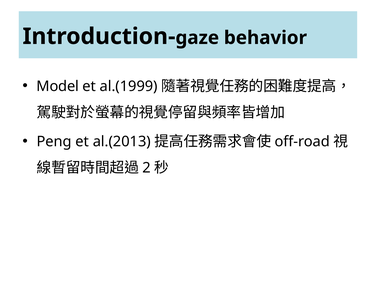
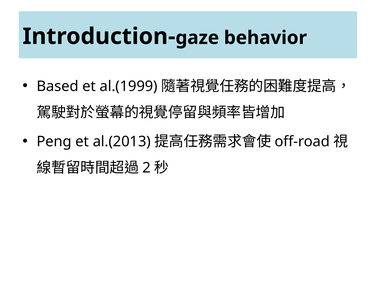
Model: Model -> Based
